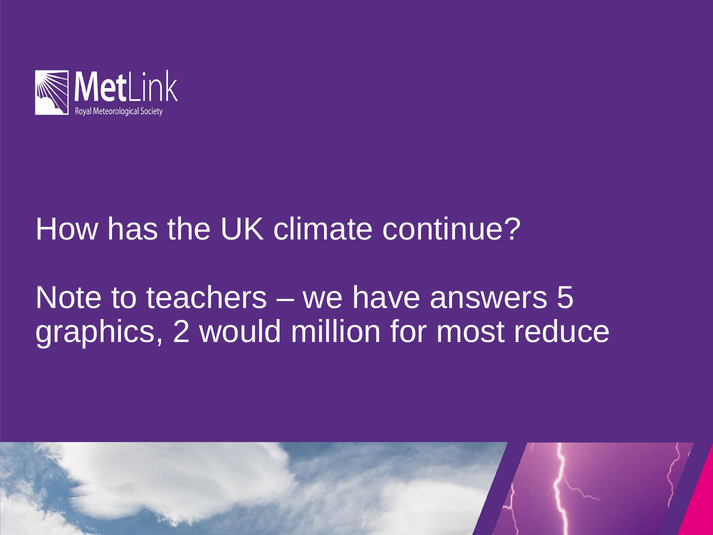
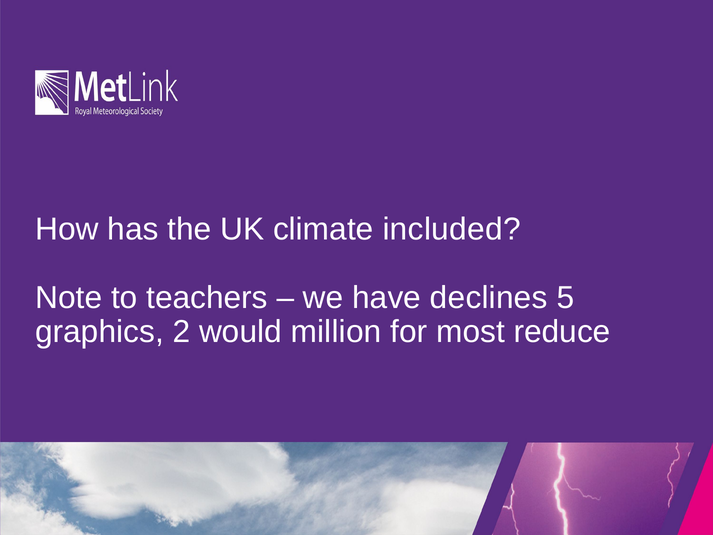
continue: continue -> included
answers: answers -> declines
